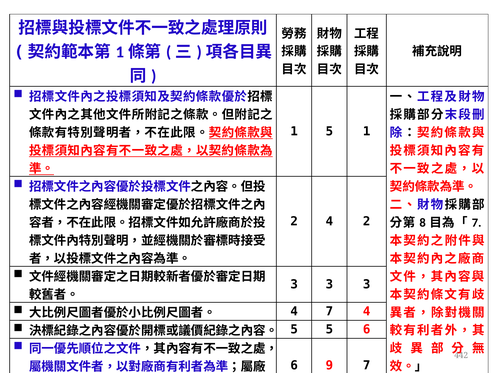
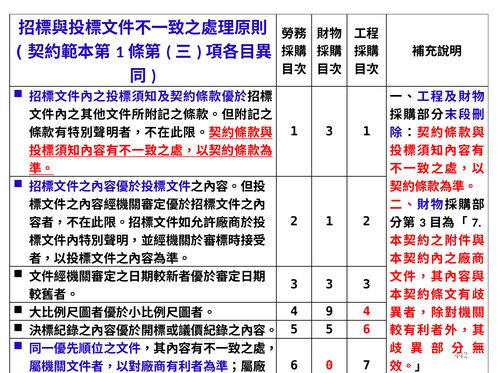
1 5: 5 -> 3
2 4: 4 -> 1
8 at (423, 223): 8 -> 3
4 7: 7 -> 9
9: 9 -> 0
